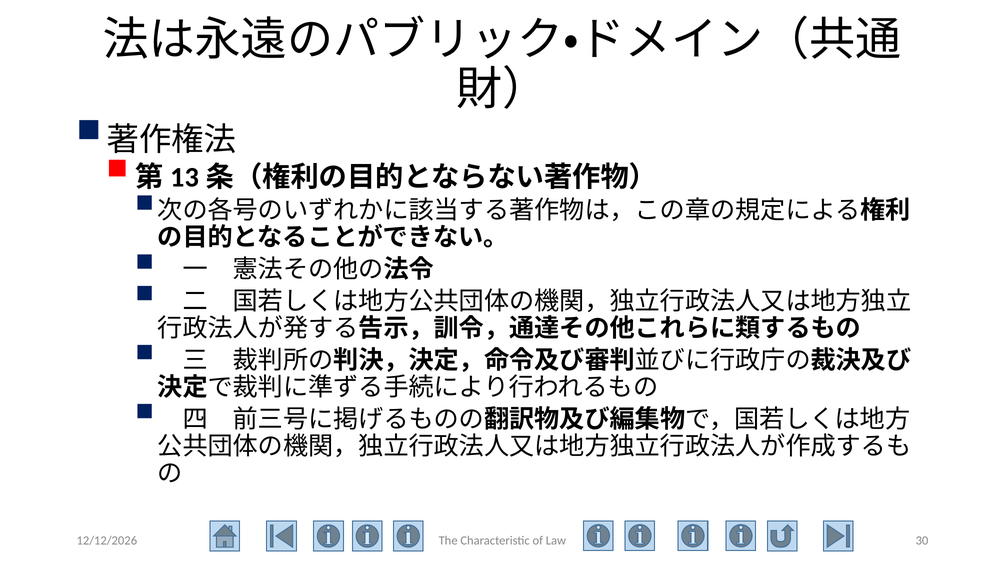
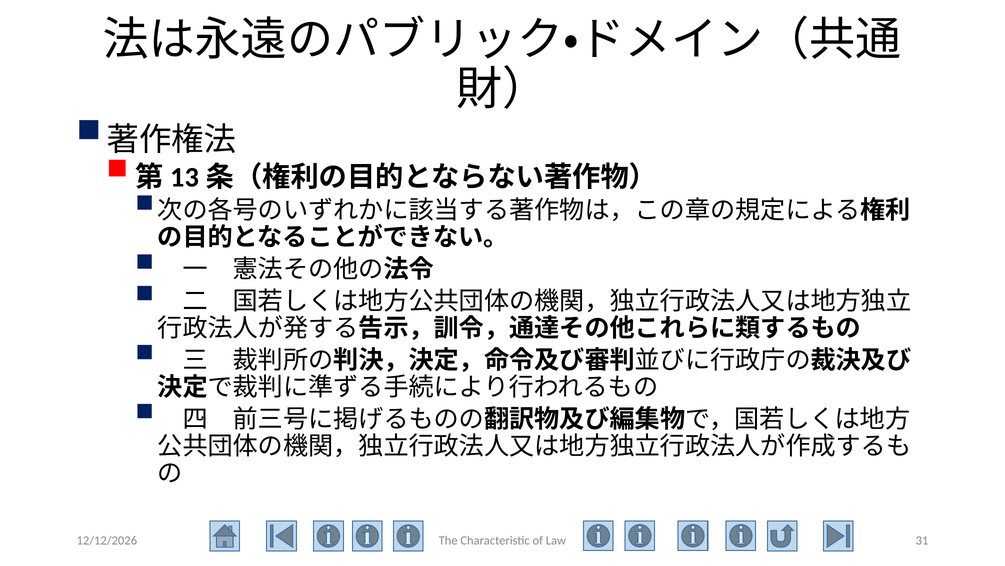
30: 30 -> 31
